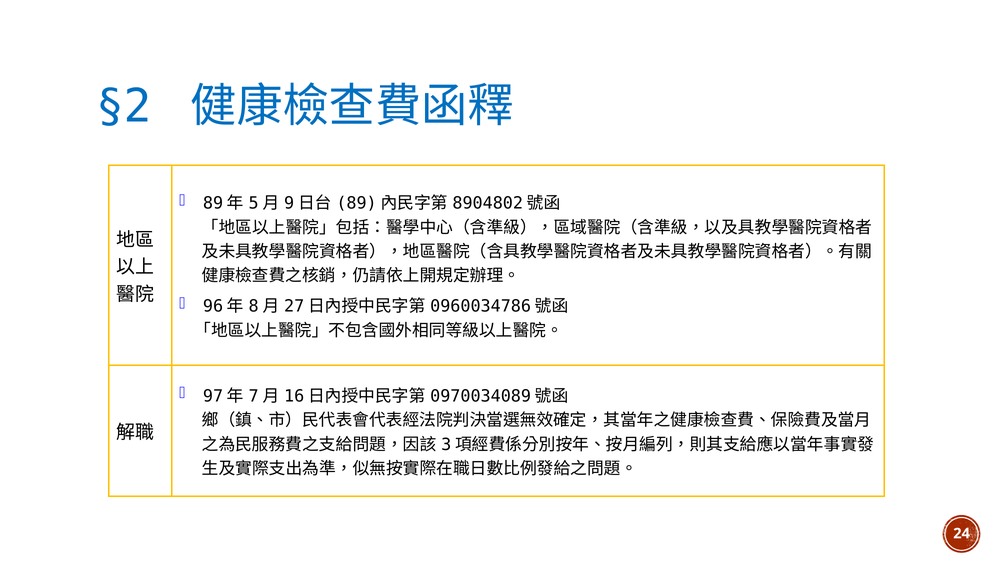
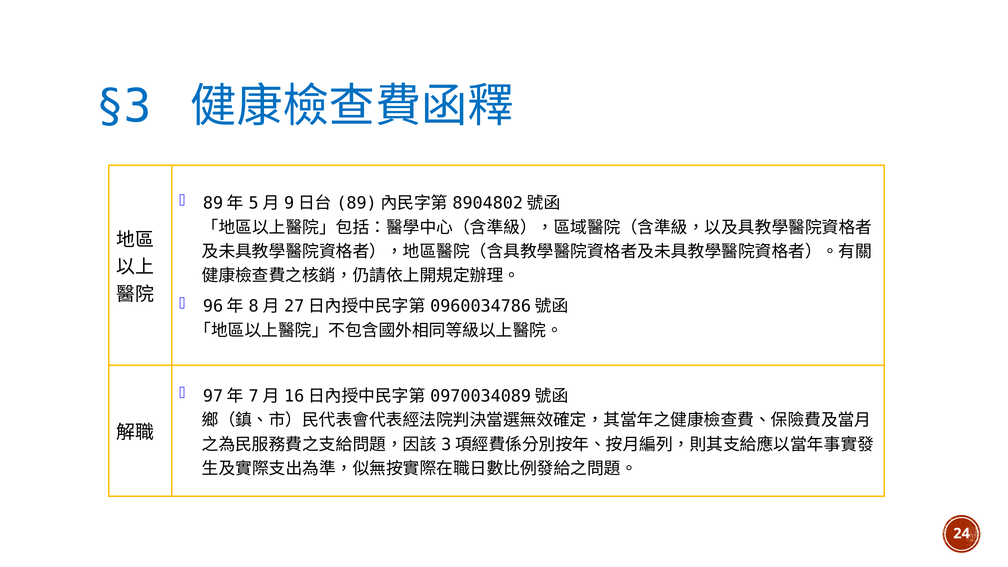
§2: §2 -> §3
